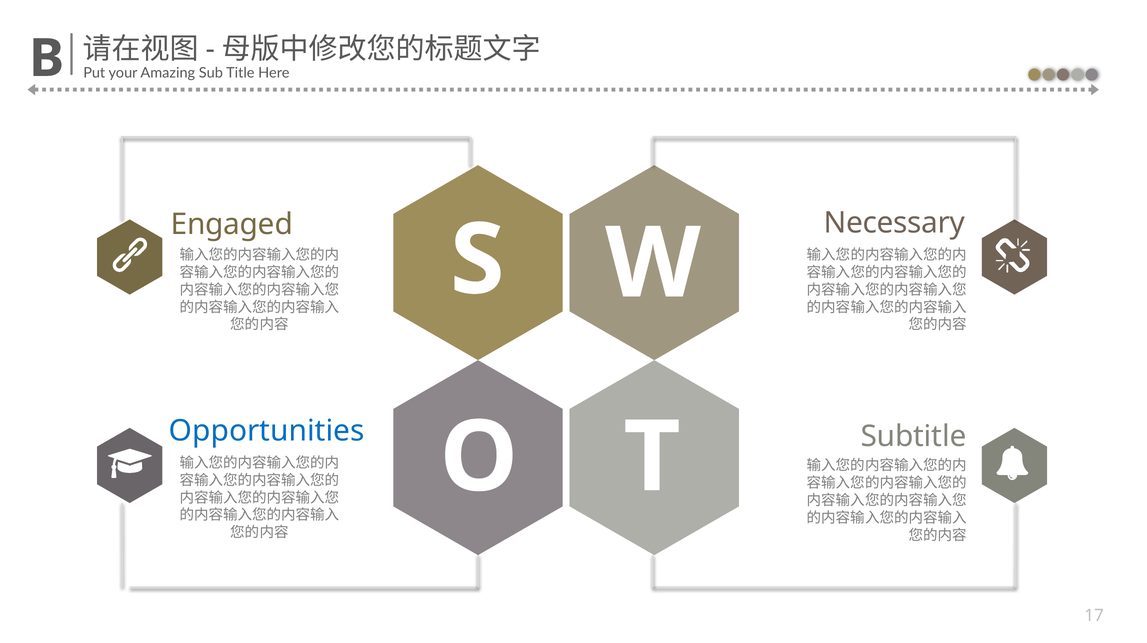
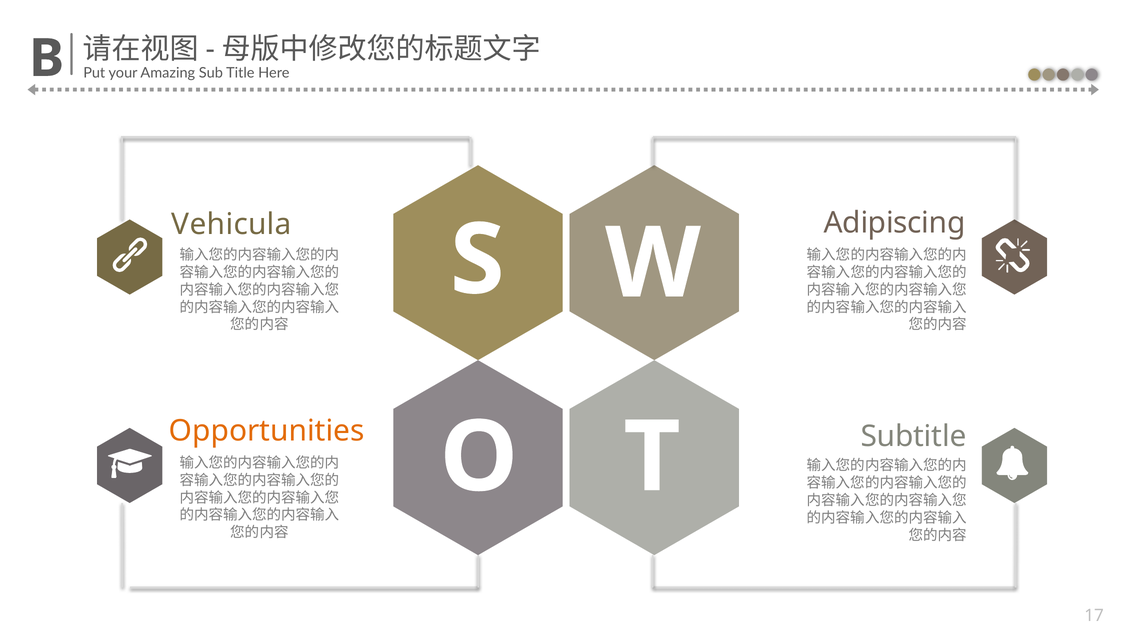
Necessary: Necessary -> Adipiscing
Engaged: Engaged -> Vehicula
Opportunities colour: blue -> orange
